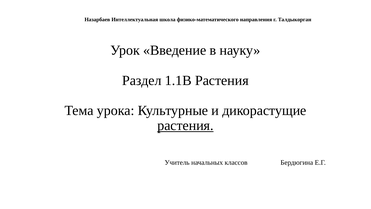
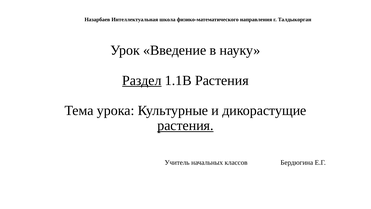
Раздел underline: none -> present
